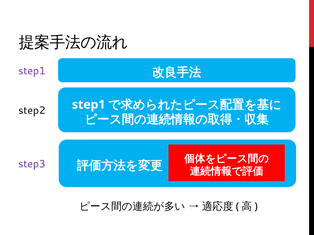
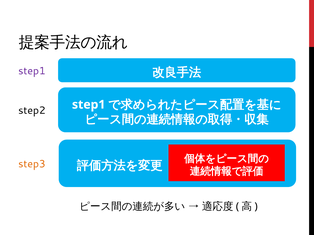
step3 colour: purple -> orange
